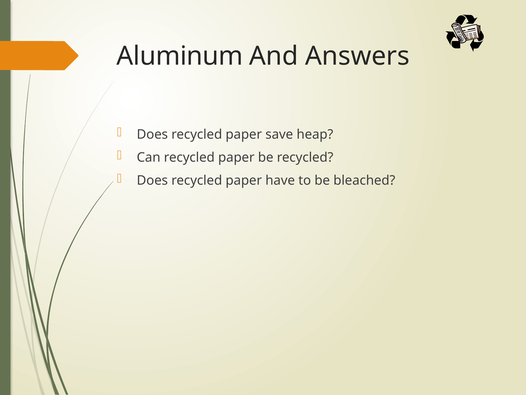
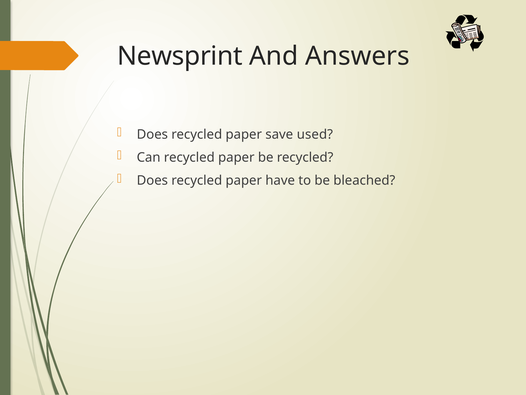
Aluminum: Aluminum -> Newsprint
heap: heap -> used
